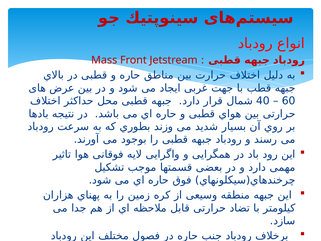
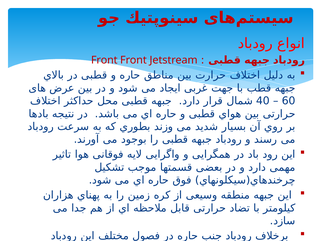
Mass at (104, 60): Mass -> Front
